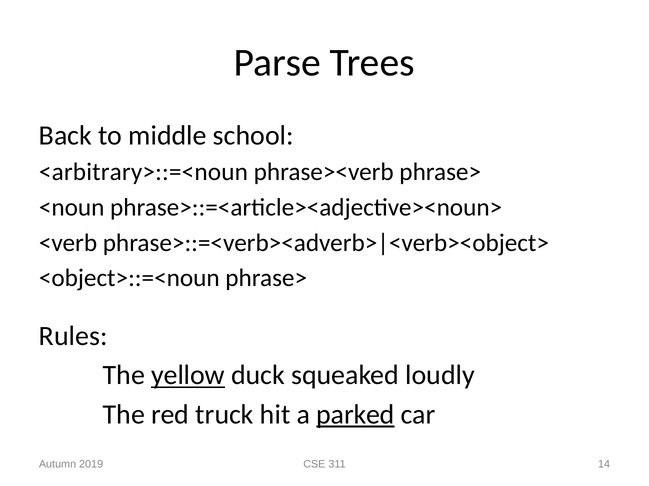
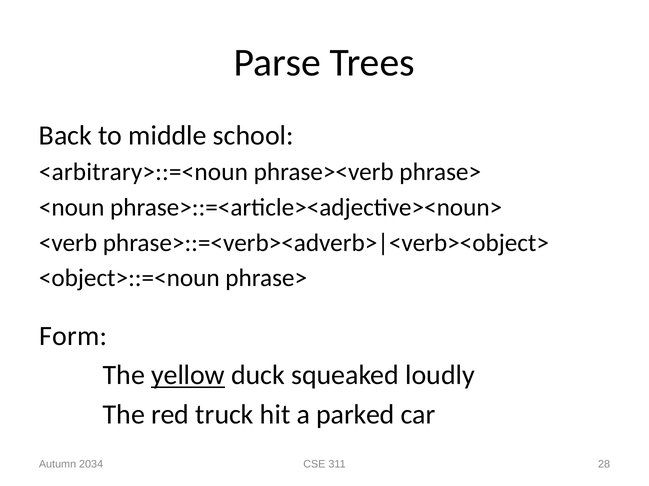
Rules: Rules -> Form
parked underline: present -> none
2019: 2019 -> 2034
14: 14 -> 28
